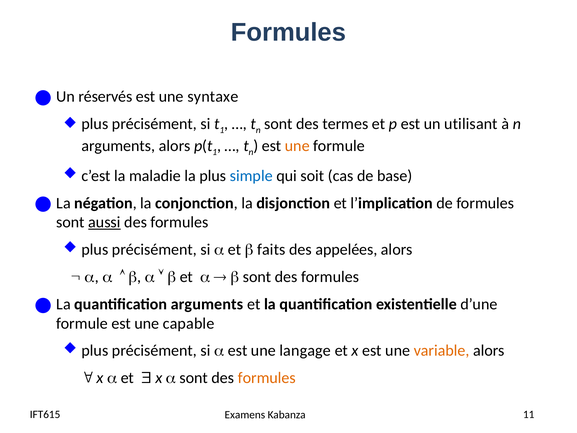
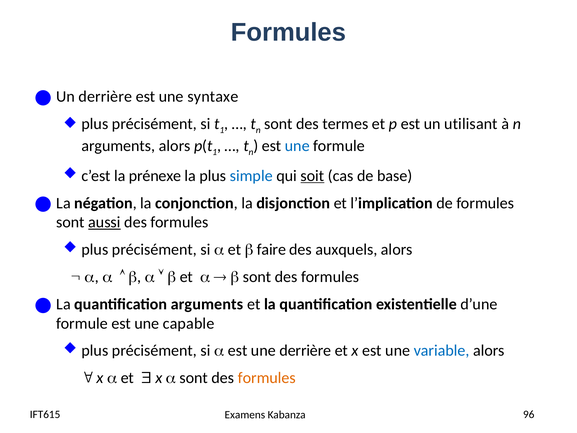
Un réservés: réservés -> derrière
une at (297, 146) colour: orange -> blue
maladie: maladie -> prénexe
soit underline: none -> present
faits: faits -> faire
appelées: appelées -> auxquels
une langage: langage -> derrière
variable colour: orange -> blue
11: 11 -> 96
